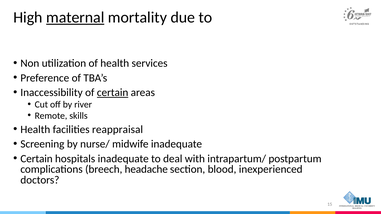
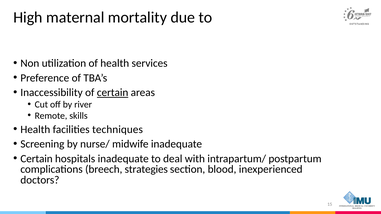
maternal underline: present -> none
reappraisal: reappraisal -> techniques
headache: headache -> strategies
